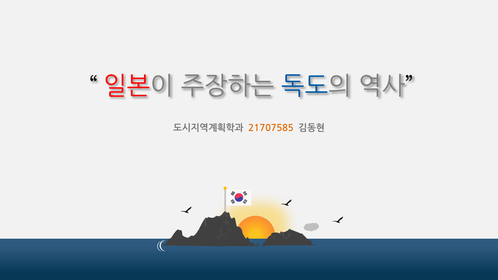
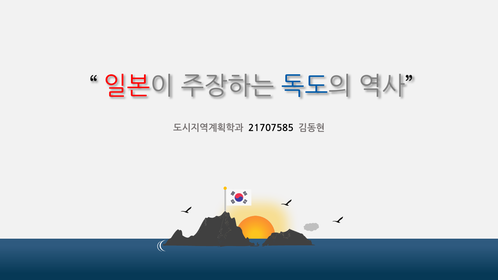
21707585 colour: orange -> black
